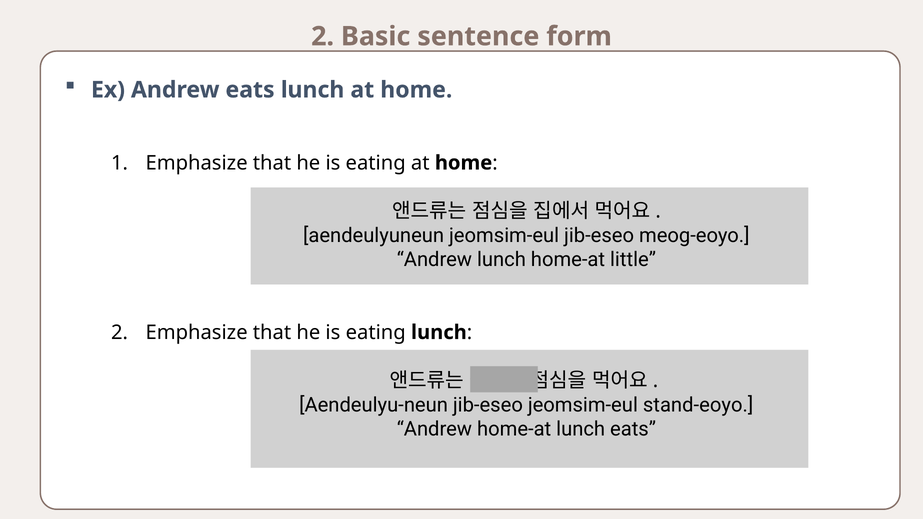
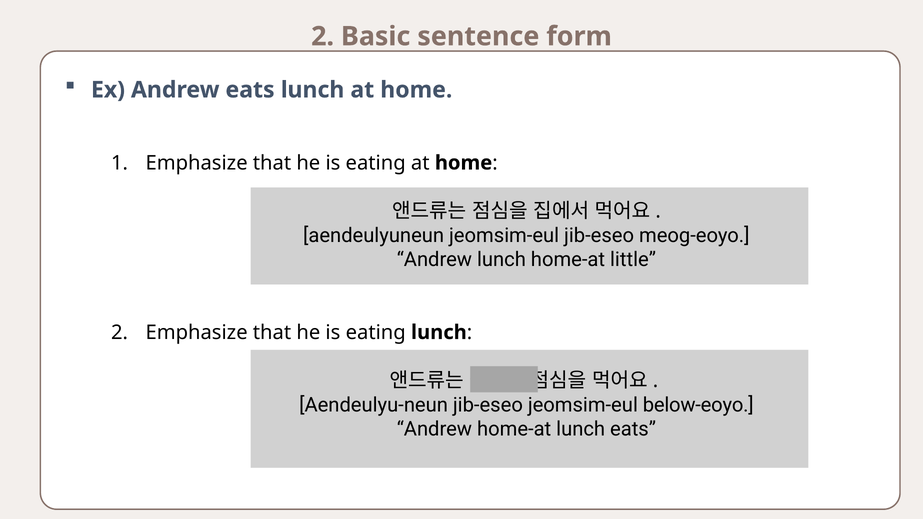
stand-eoyo: stand-eoyo -> below-eoyo
